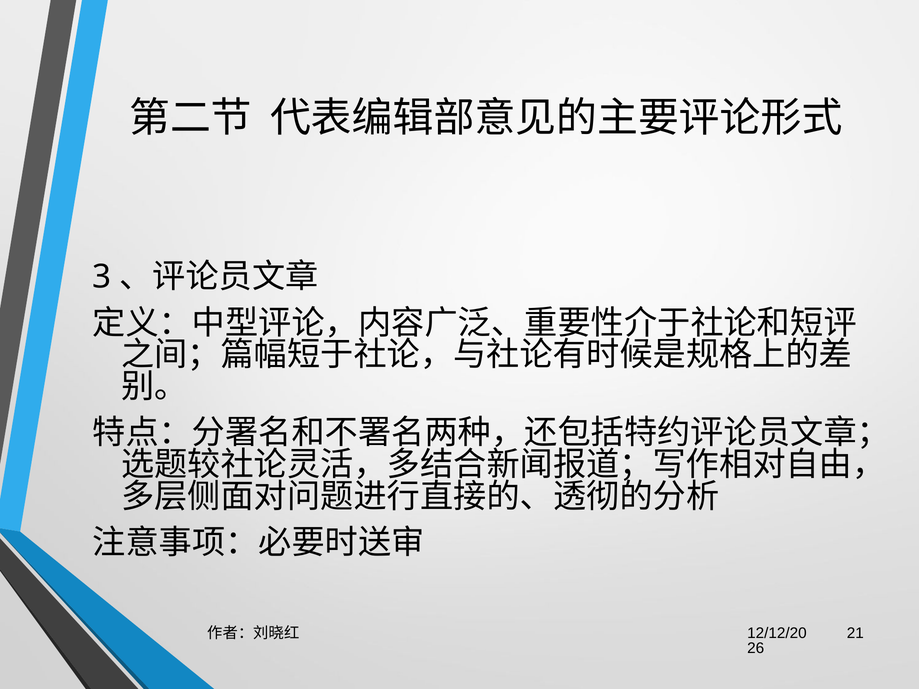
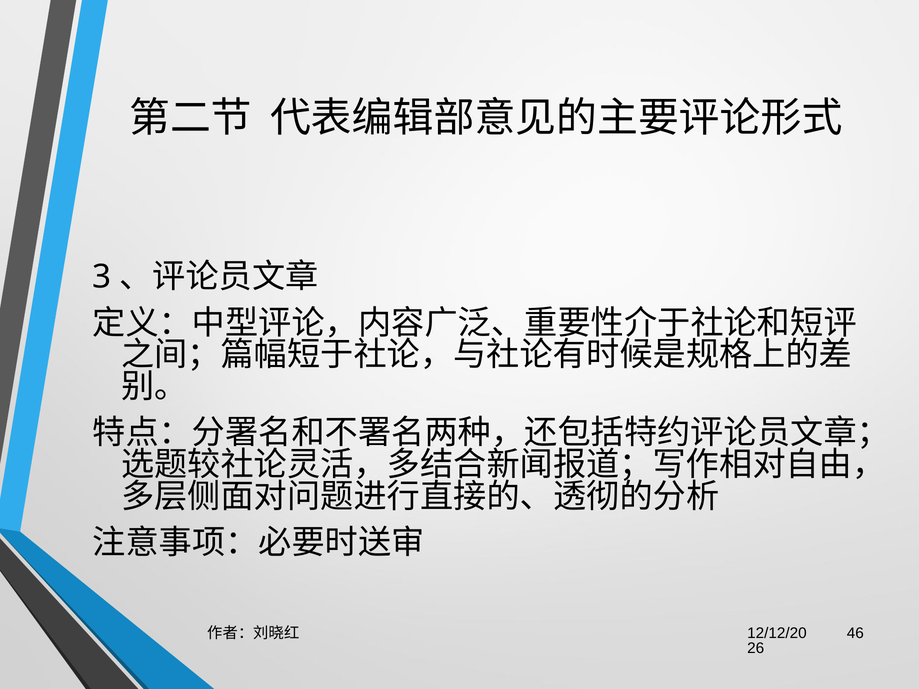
21: 21 -> 46
